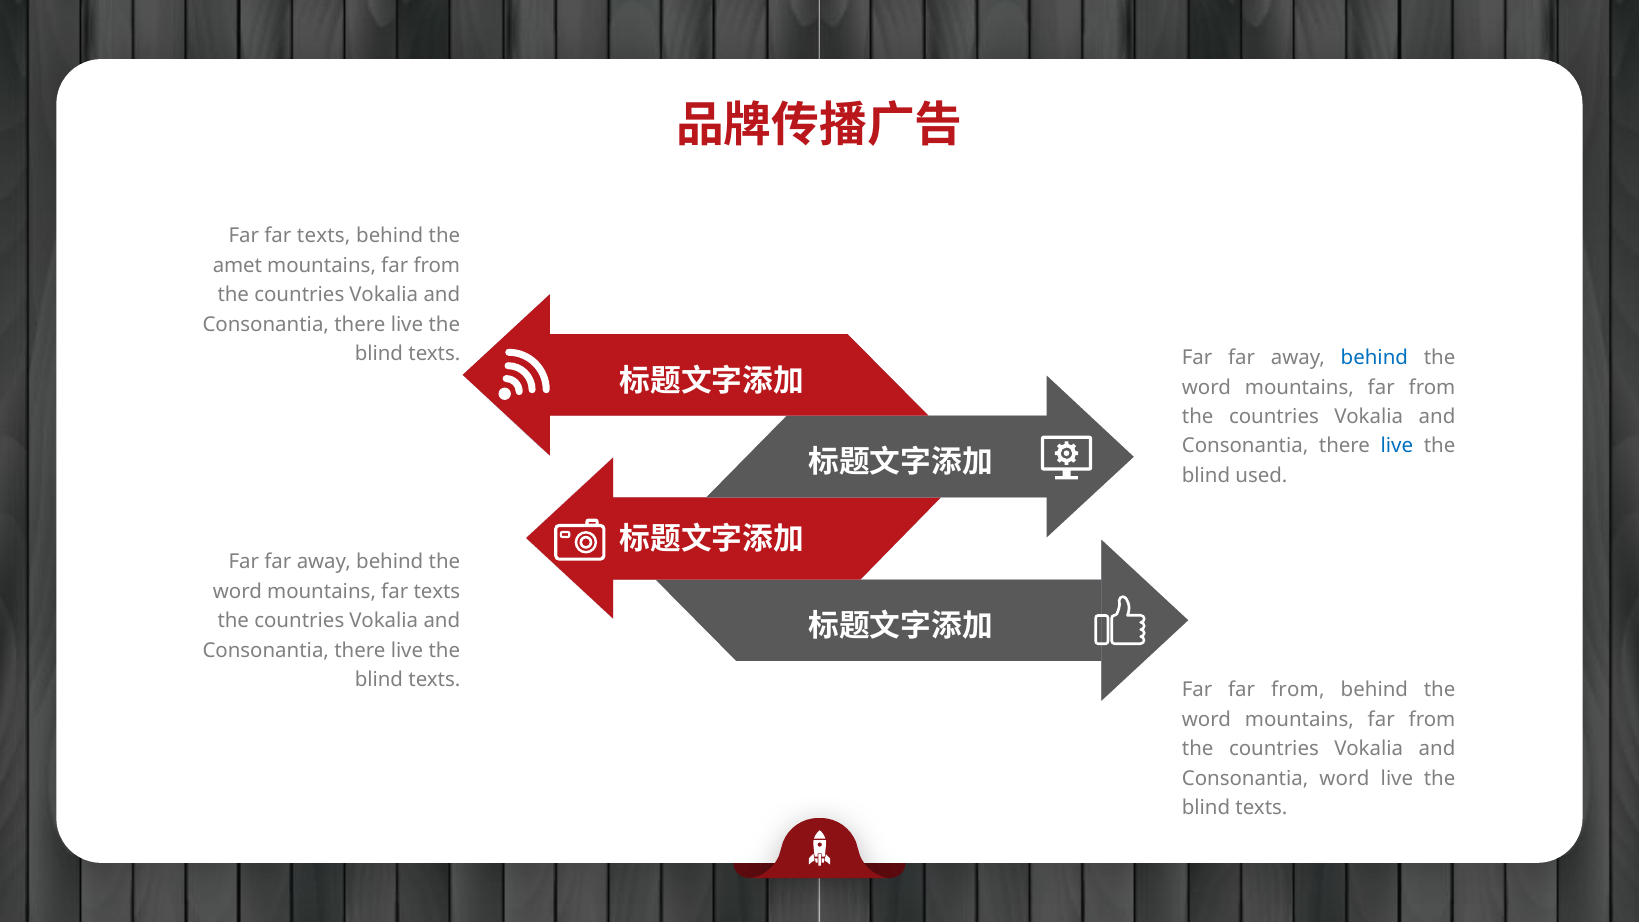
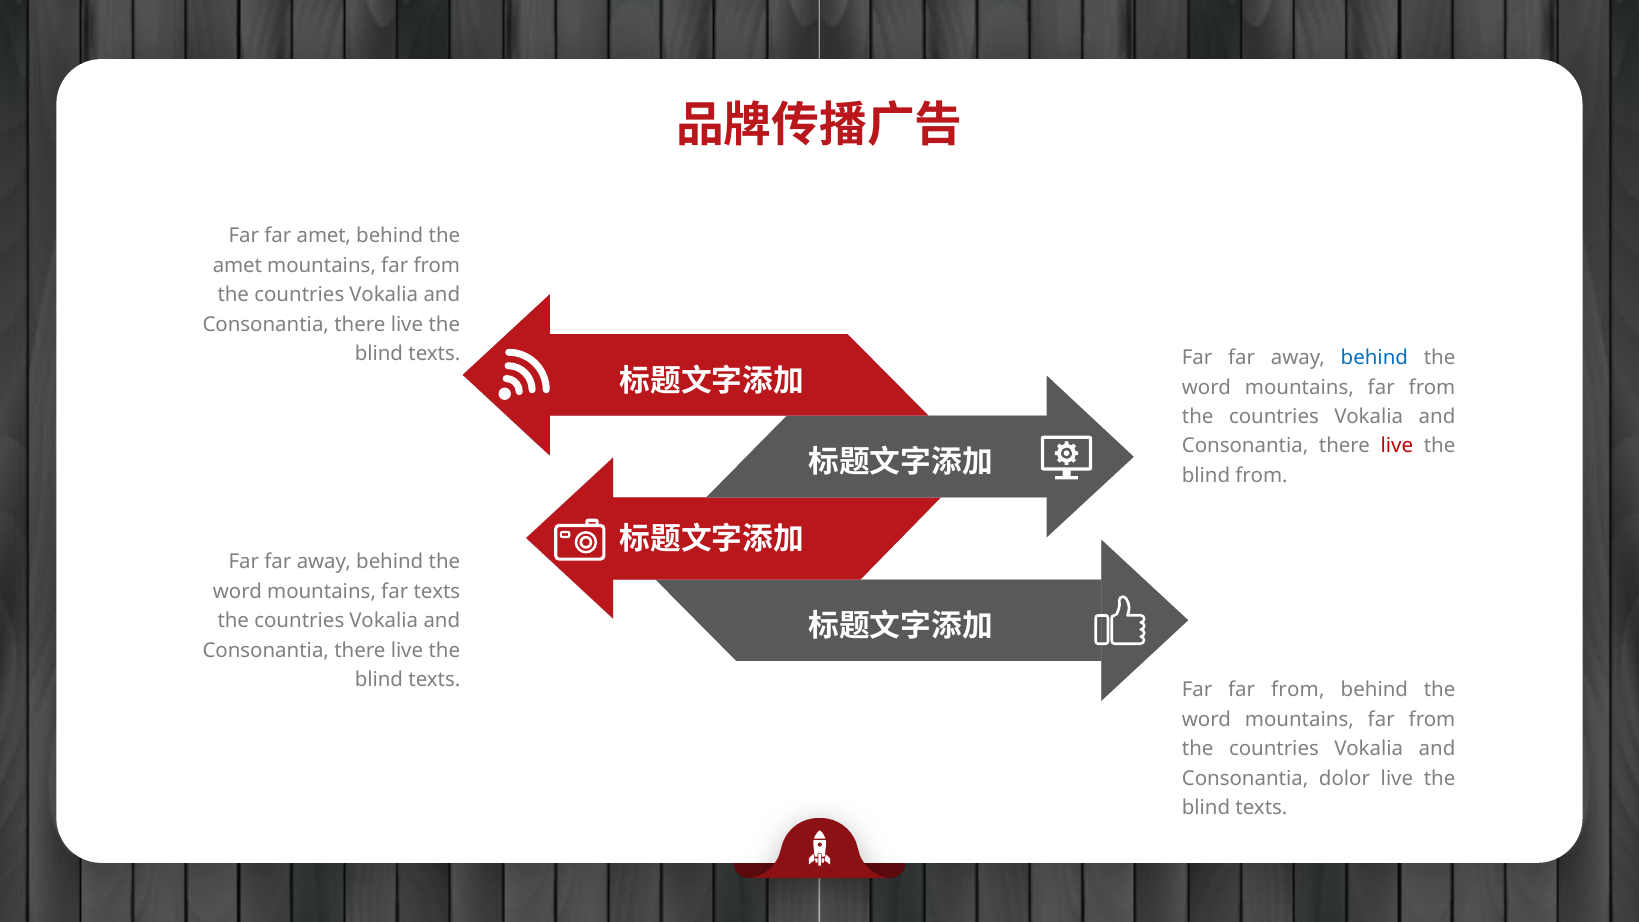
Far far texts: texts -> amet
live at (1397, 446) colour: blue -> red
blind used: used -> from
Consonantia word: word -> dolor
